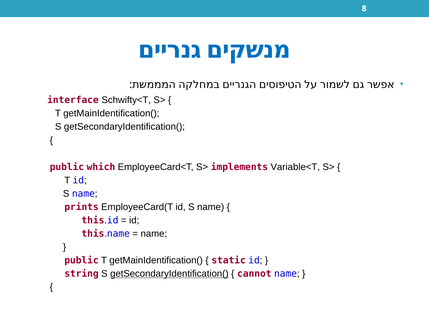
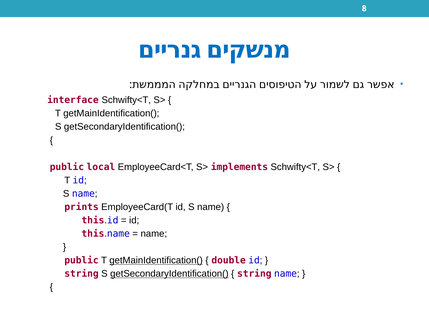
which: which -> local
implements Variable<T: Variable<T -> Schwifty<T
getMainIdentification( at (156, 260) underline: none -> present
static: static -> double
cannot at (254, 274): cannot -> string
